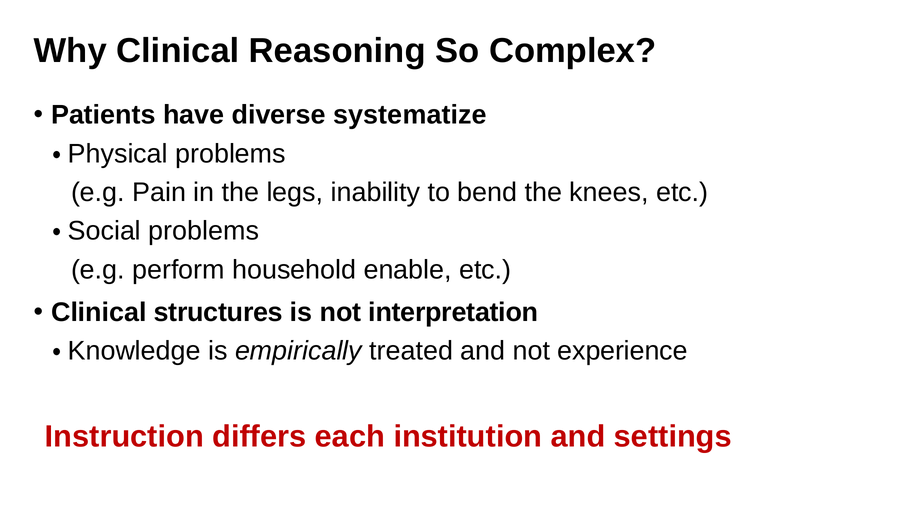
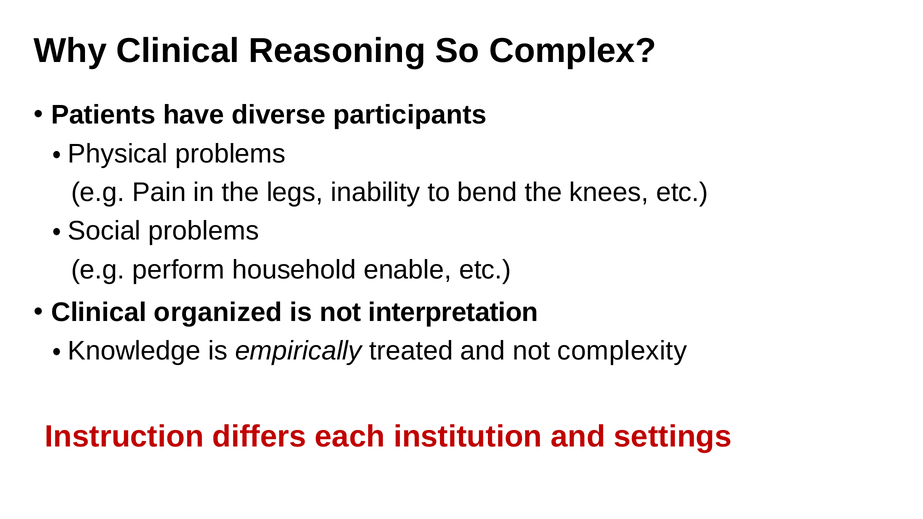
systematize: systematize -> participants
structures: structures -> organized
experience: experience -> complexity
